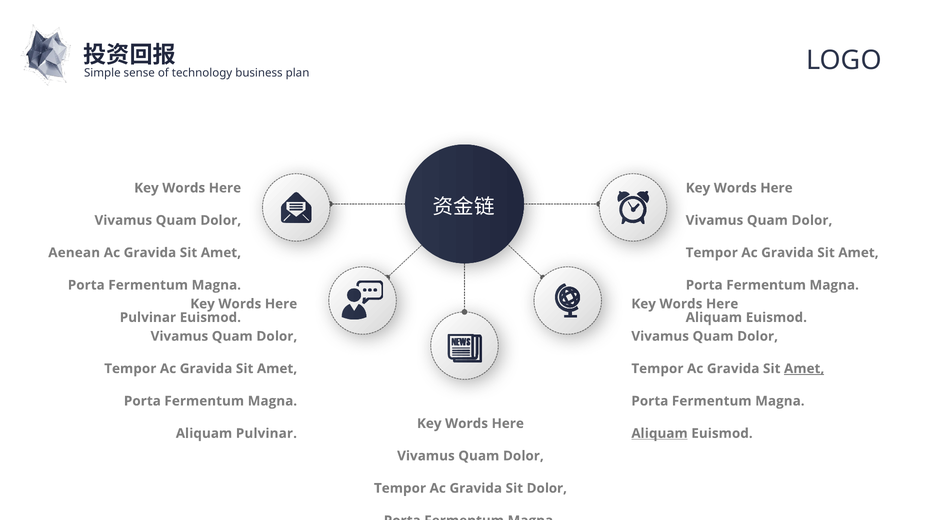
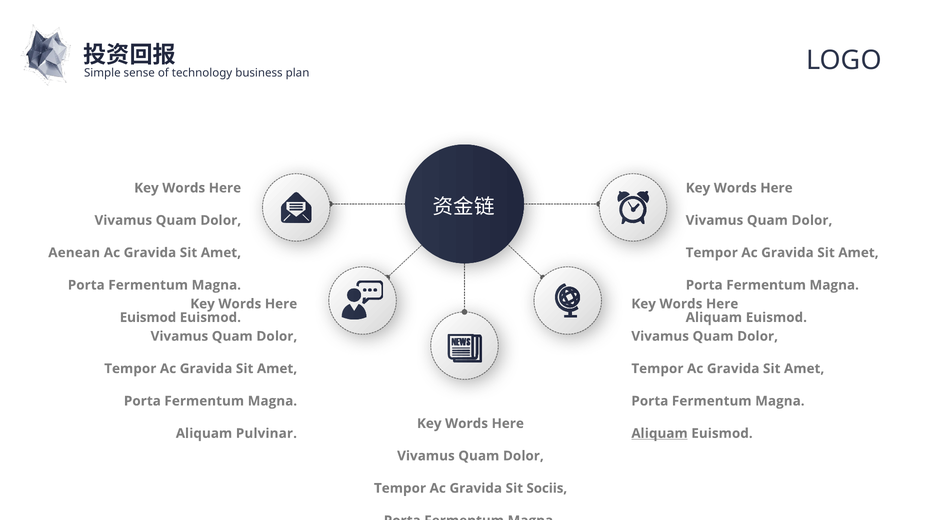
Pulvinar at (148, 318): Pulvinar -> Euismod
Amet at (804, 369) underline: present -> none
Sit Dolor: Dolor -> Sociis
